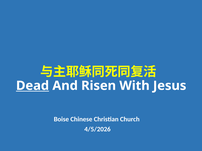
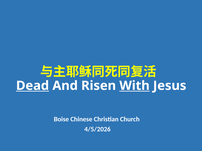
With underline: none -> present
